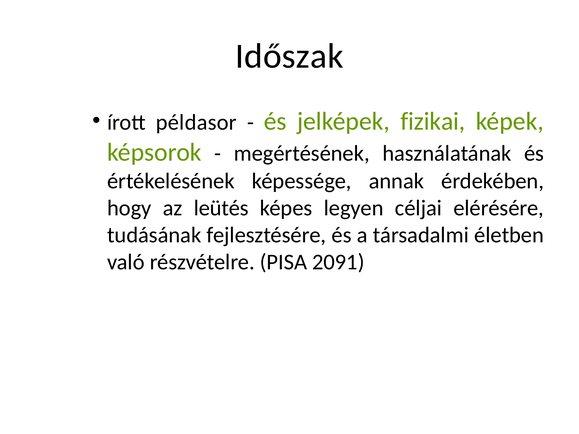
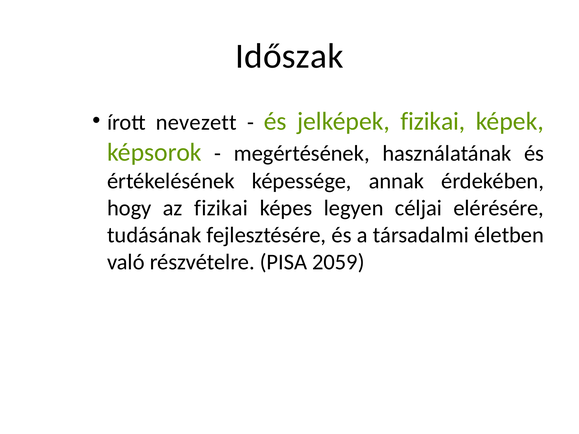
példasor: példasor -> nevezett
az leütés: leütés -> fizikai
2091: 2091 -> 2059
